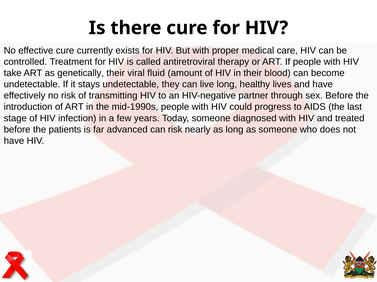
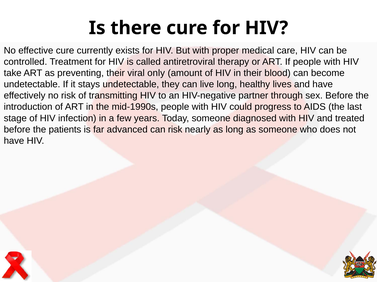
genetically: genetically -> preventing
fluid: fluid -> only
